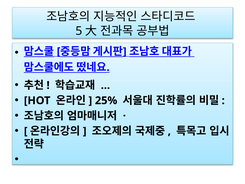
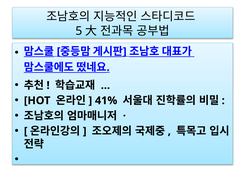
25%: 25% -> 41%
